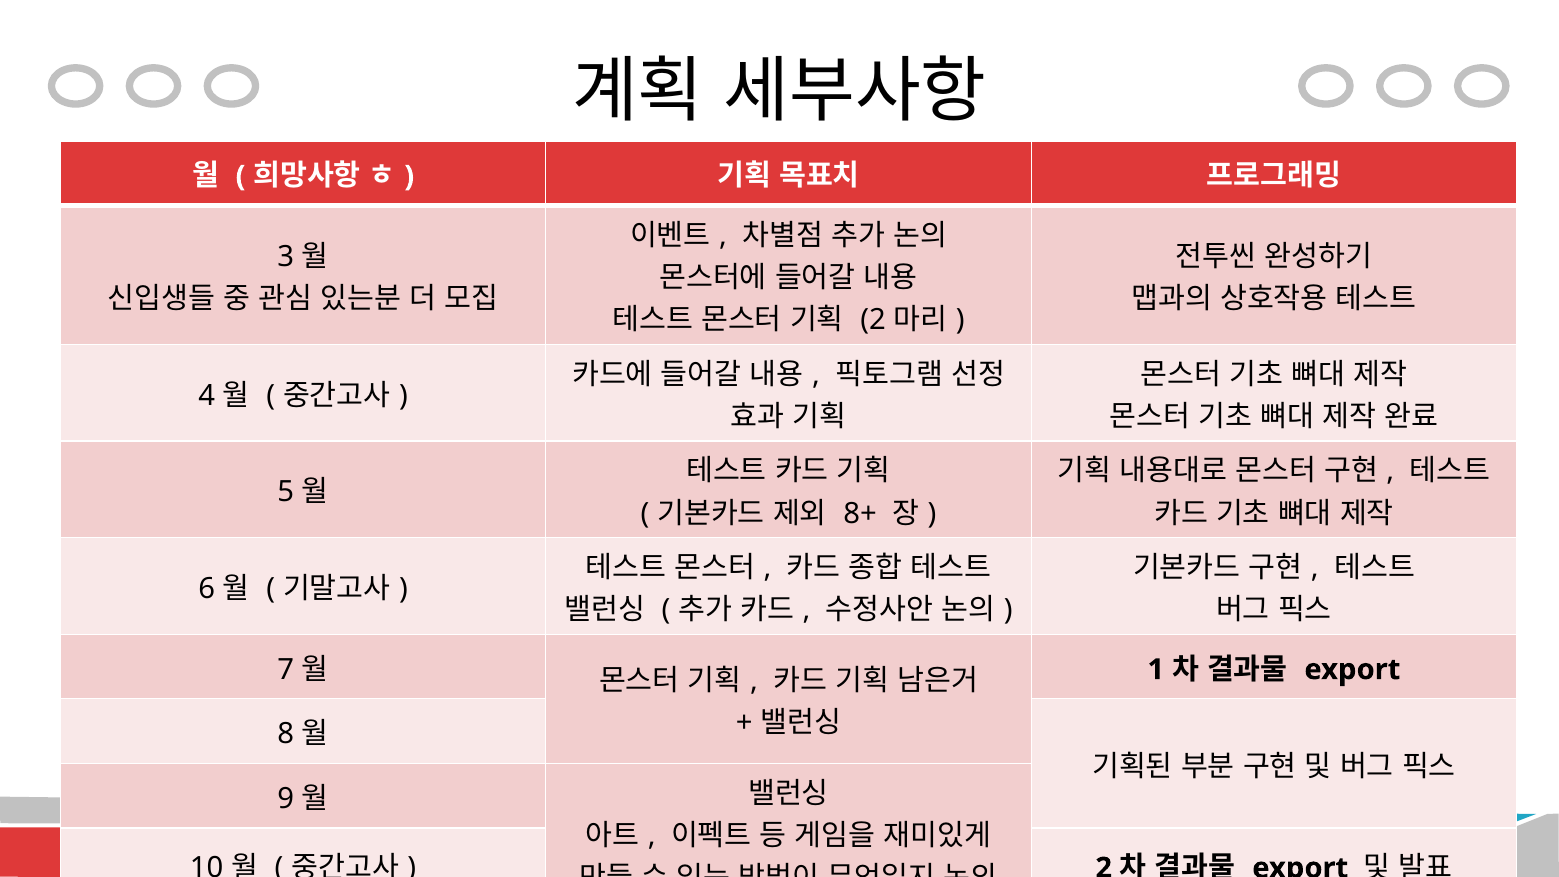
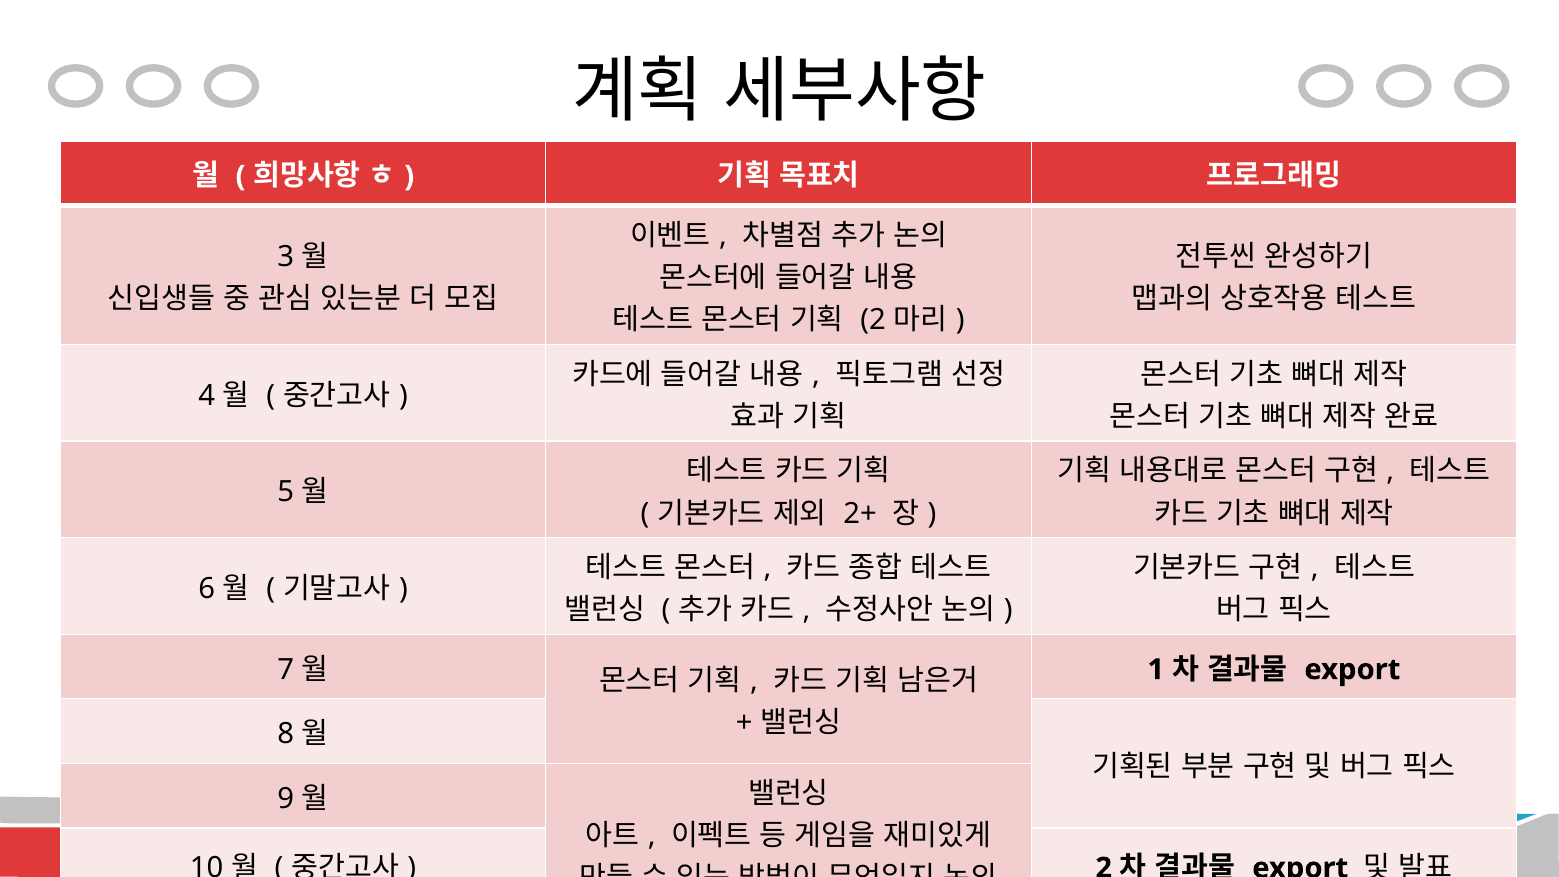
8+: 8+ -> 2+
